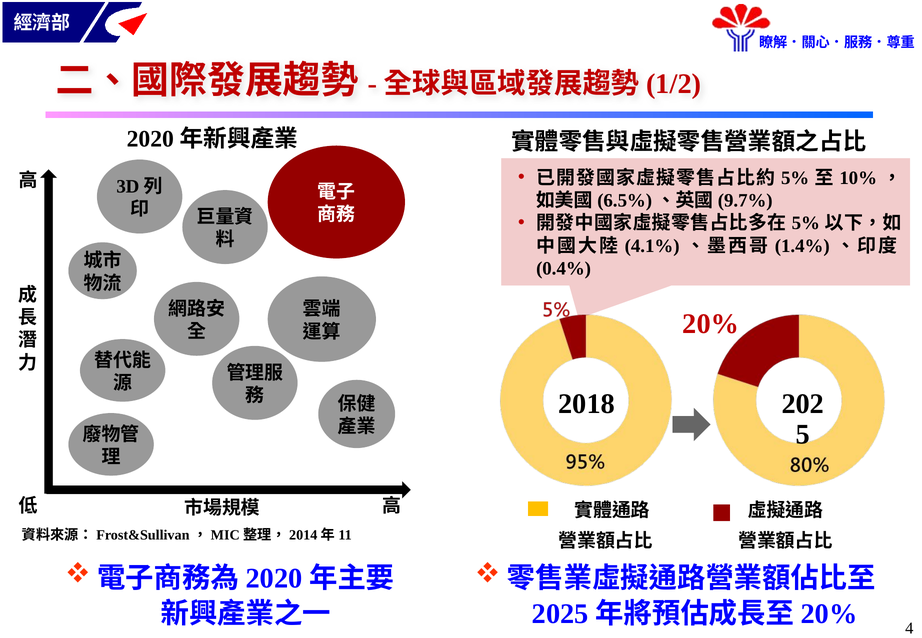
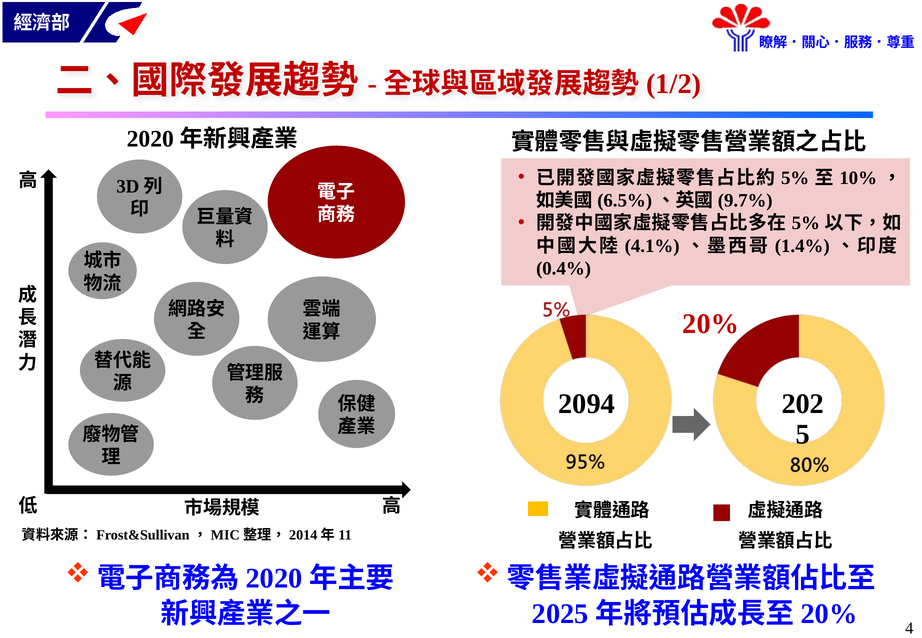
2018: 2018 -> 2094
